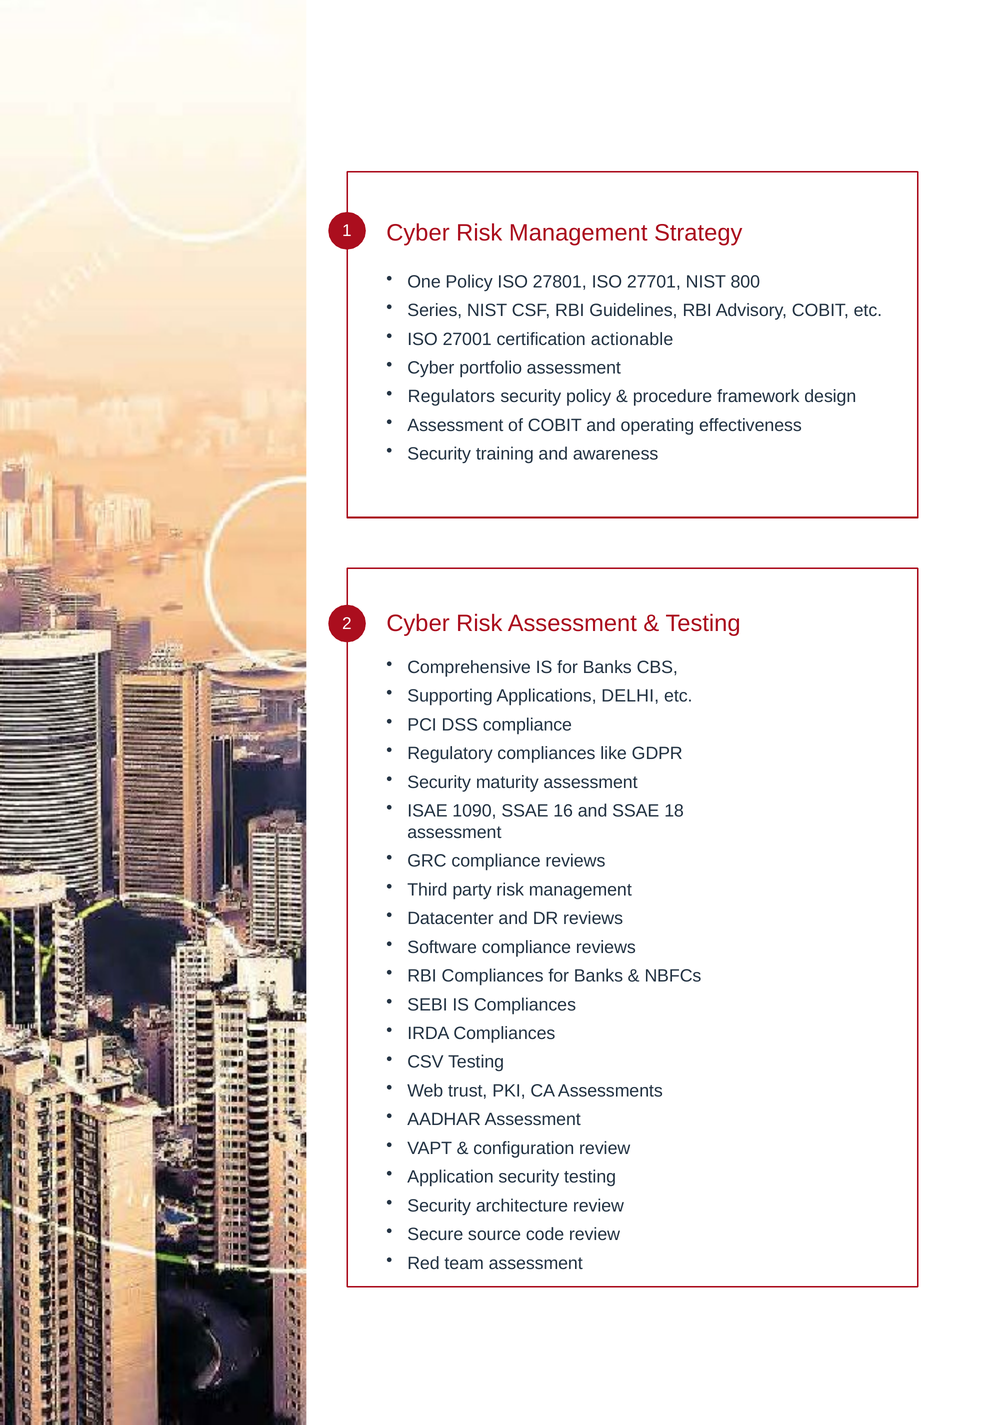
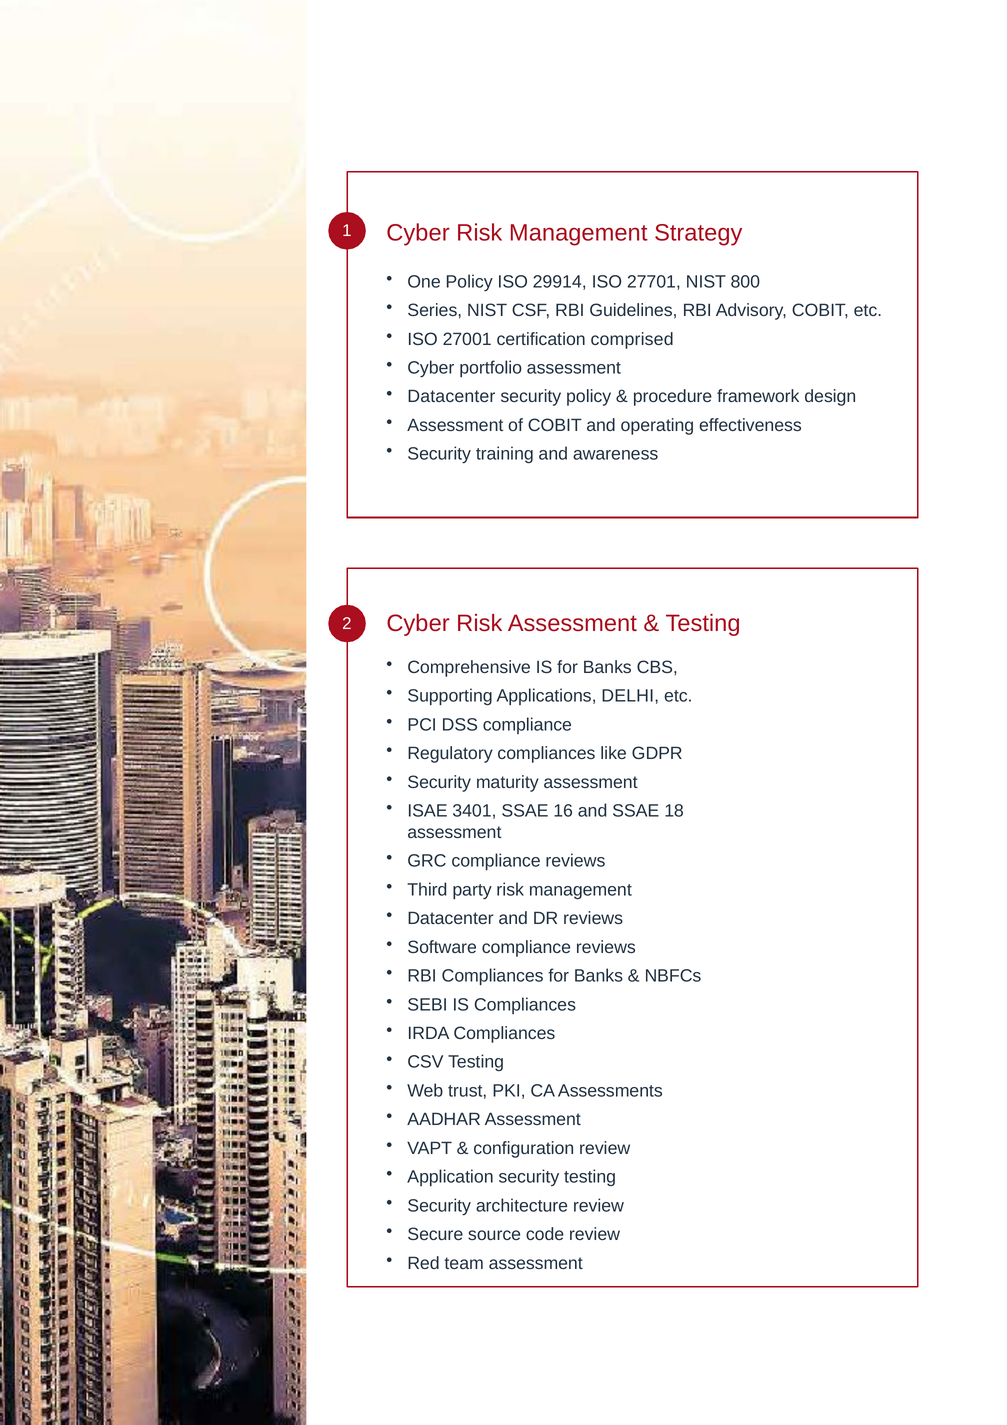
27801: 27801 -> 29914
actionable: actionable -> comprised
Regulators at (451, 397): Regulators -> Datacenter
1090: 1090 -> 3401
